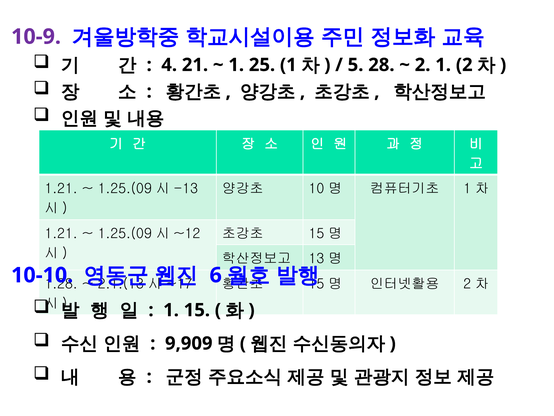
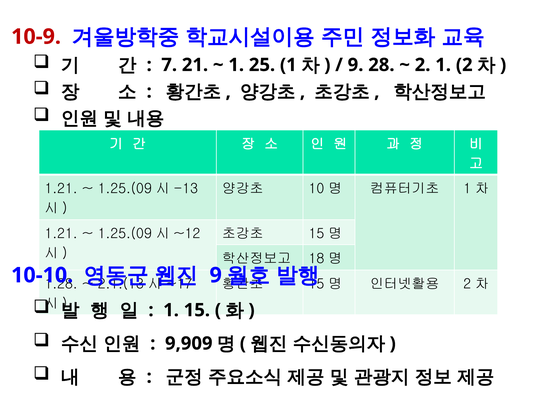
10-9 colour: purple -> red
4: 4 -> 7
5 at (356, 65): 5 -> 9
13: 13 -> 18
6 at (216, 275): 6 -> 9
